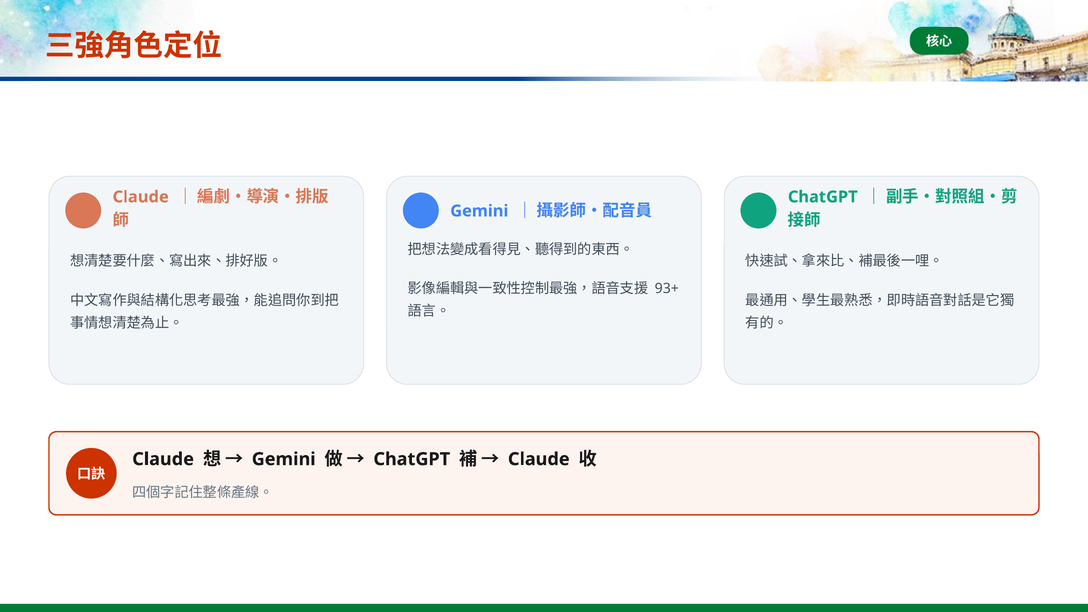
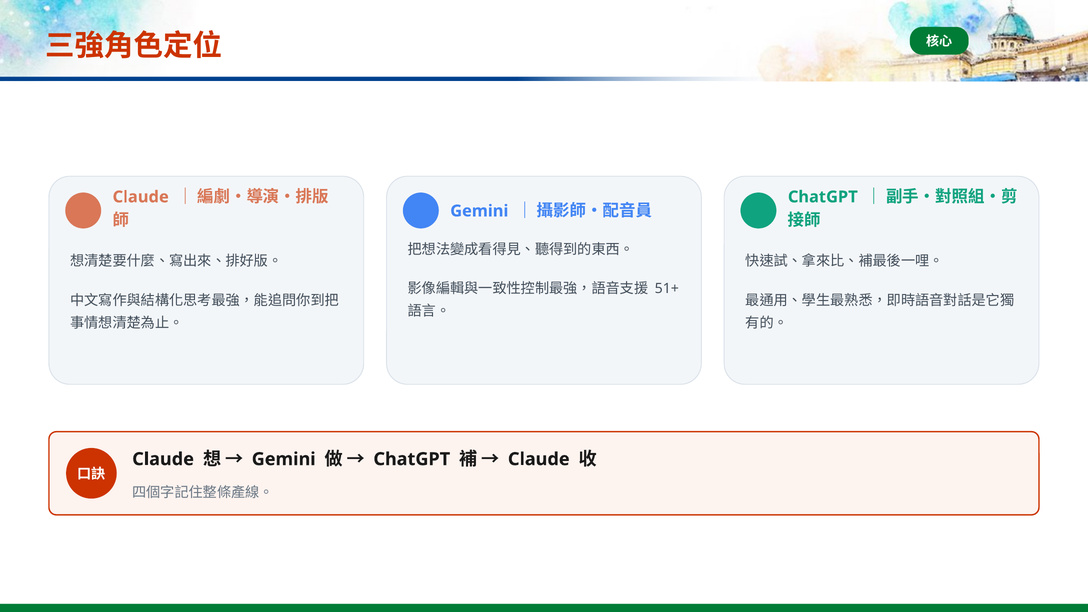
93+: 93+ -> 51+
